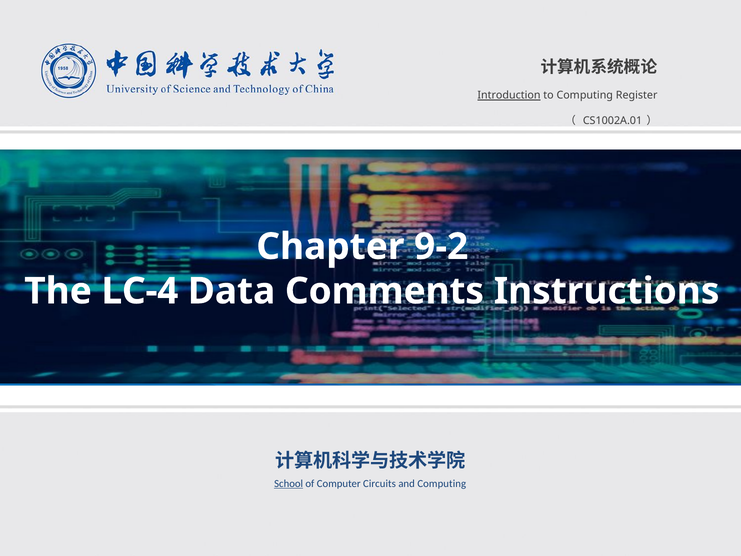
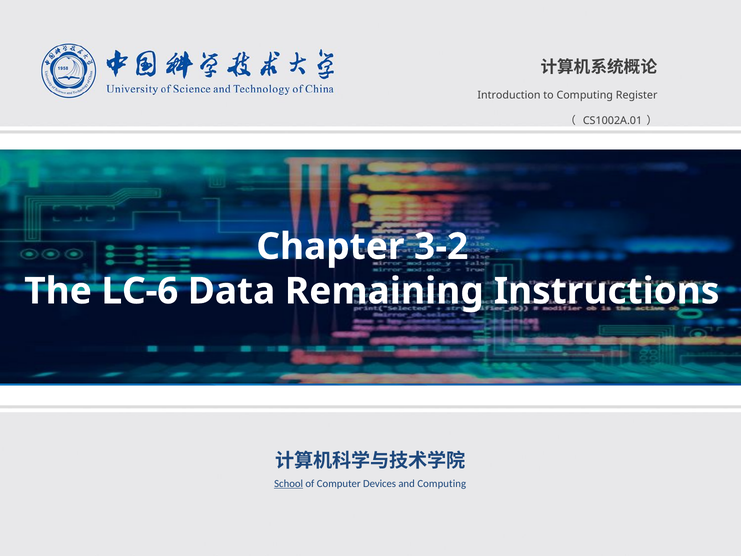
Introduction underline: present -> none
9-2: 9-2 -> 3-2
LC-4: LC-4 -> LC-6
Comments: Comments -> Remaining
Circuits: Circuits -> Devices
